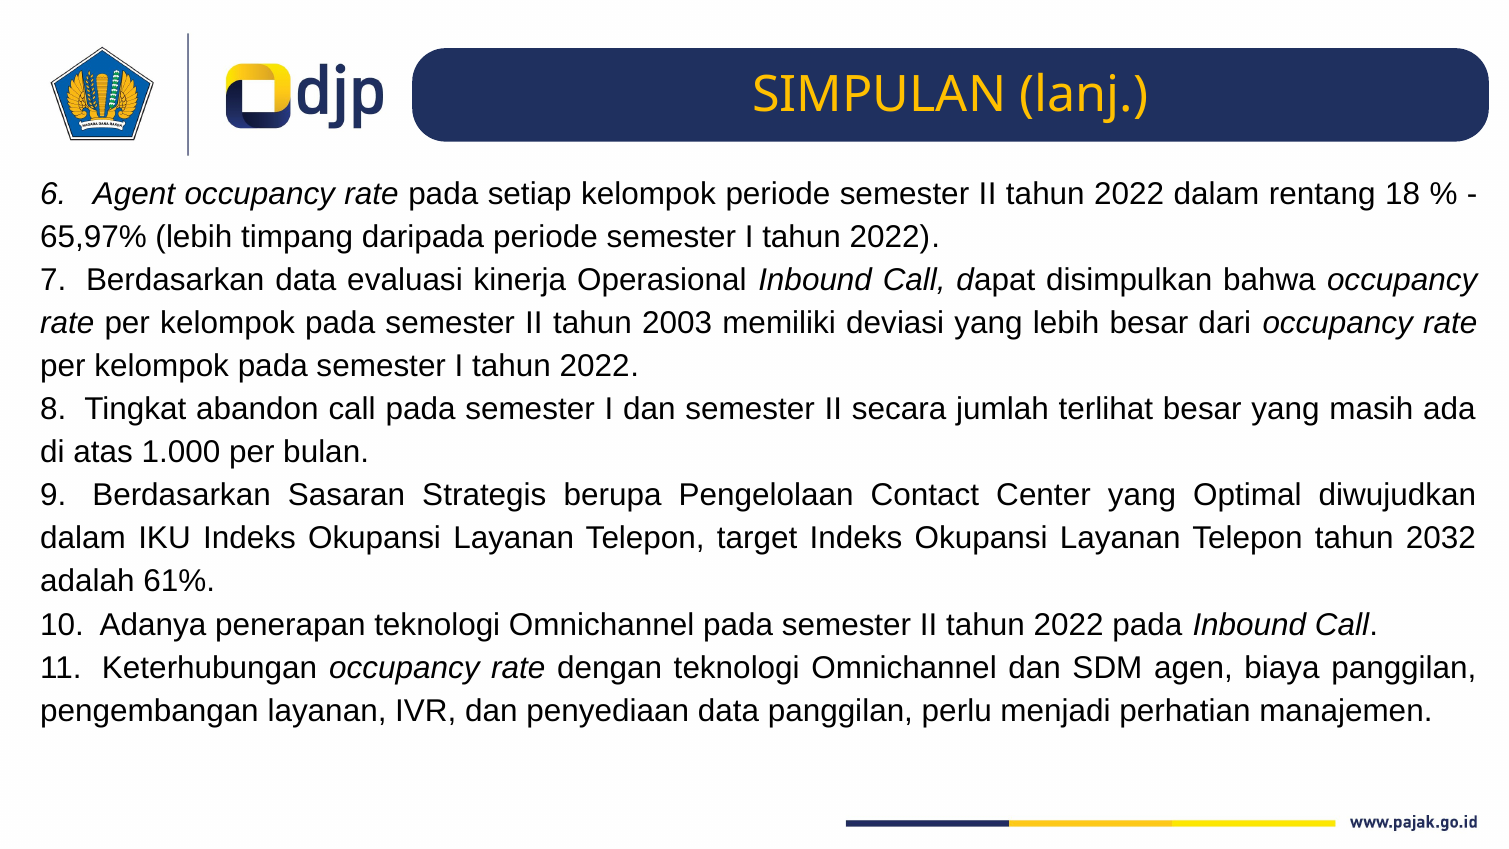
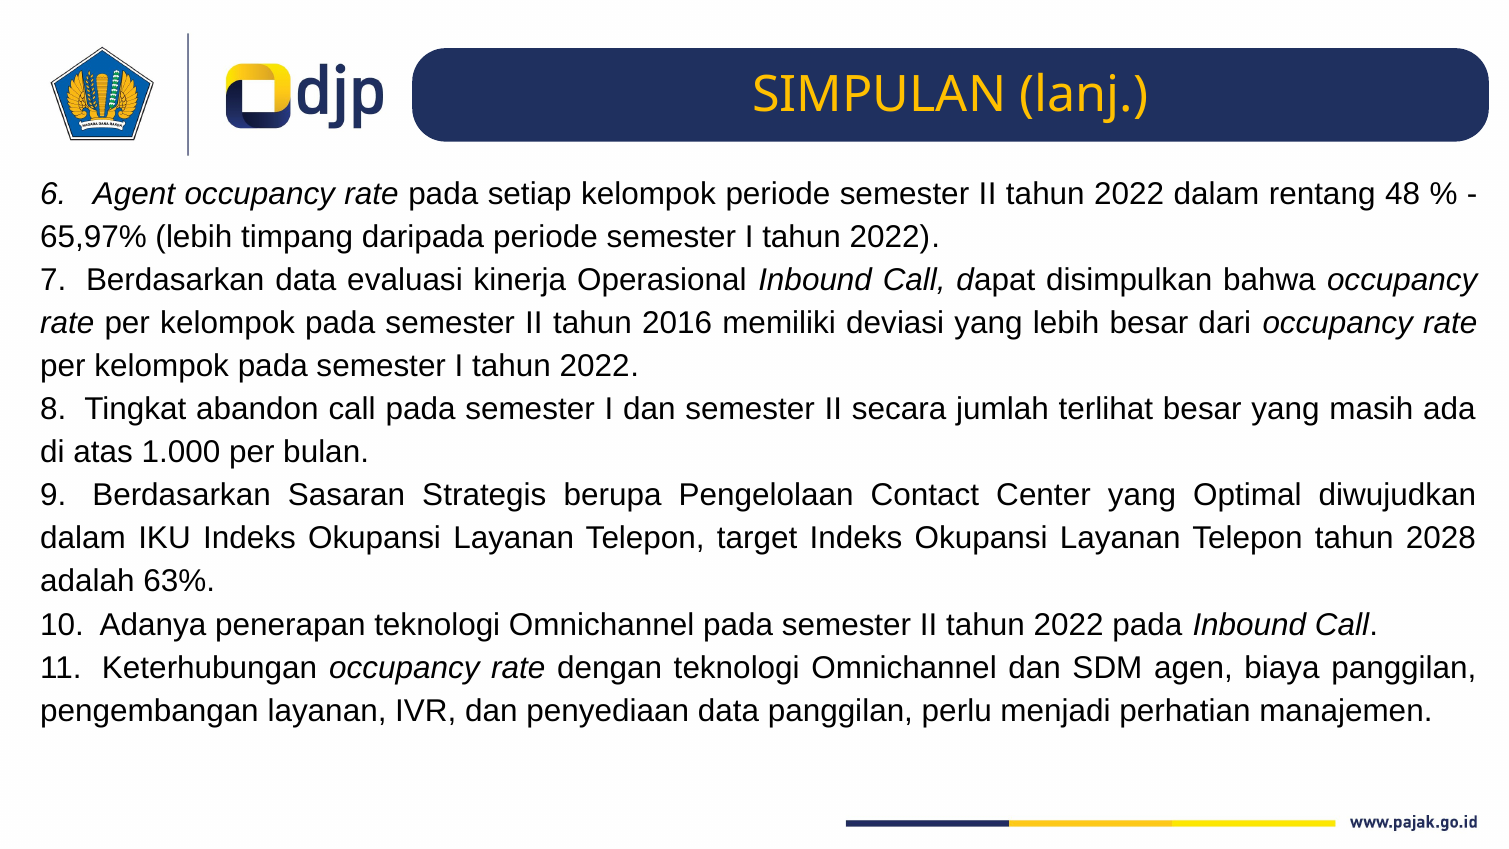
18: 18 -> 48
2003: 2003 -> 2016
2032: 2032 -> 2028
61%: 61% -> 63%
